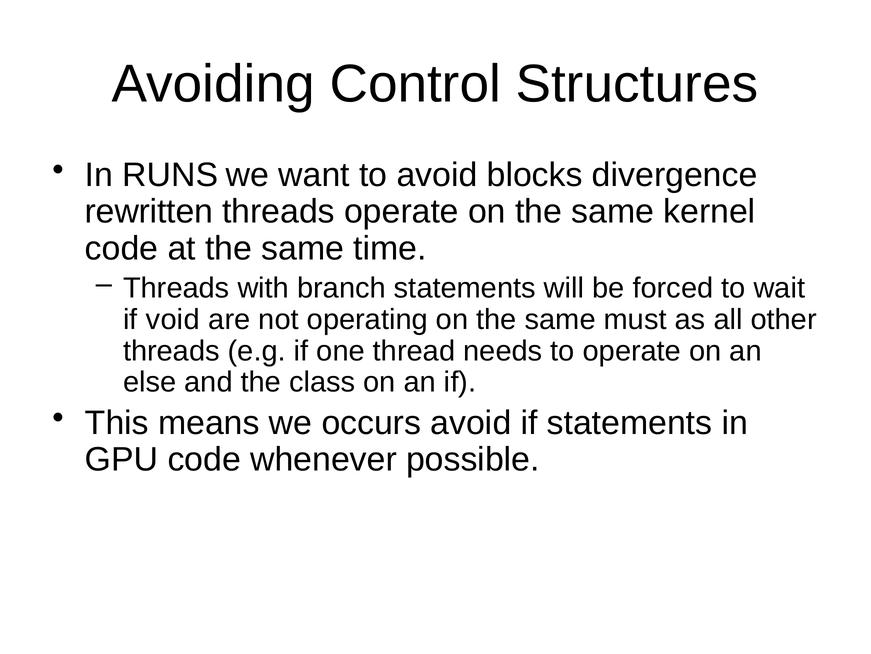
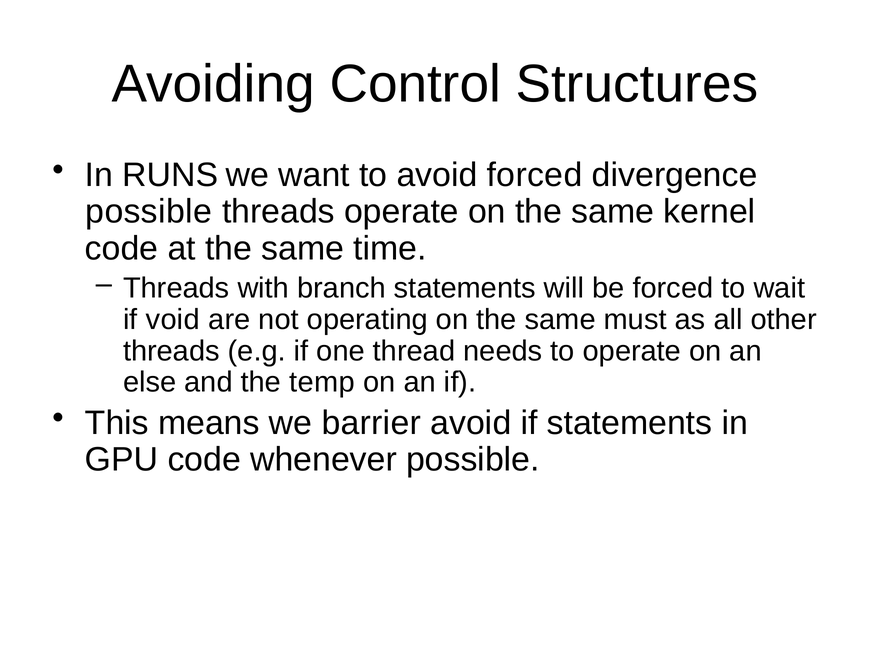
avoid blocks: blocks -> forced
rewritten at (149, 211): rewritten -> possible
class: class -> temp
occurs: occurs -> barrier
